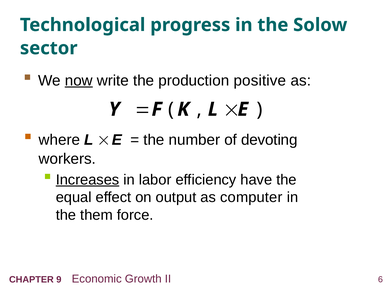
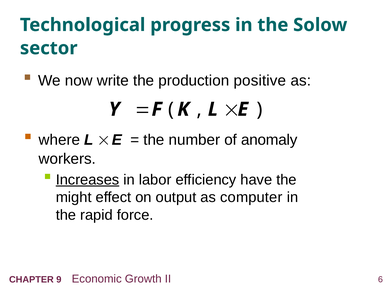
now underline: present -> none
devoting: devoting -> anomaly
equal: equal -> might
them: them -> rapid
